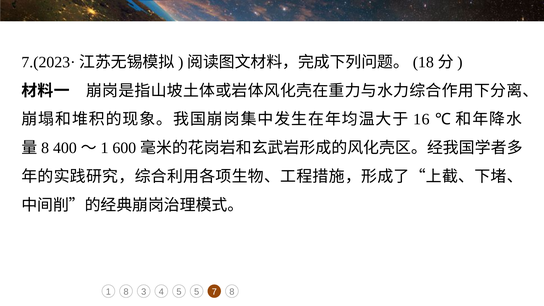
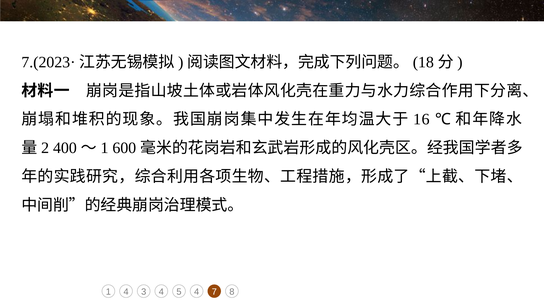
8 at (45, 148): 8 -> 2
1 8: 8 -> 4
5 5: 5 -> 4
